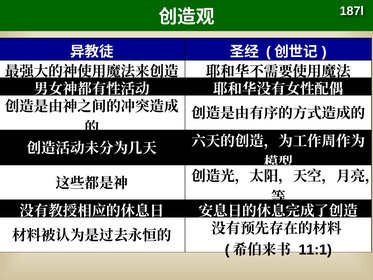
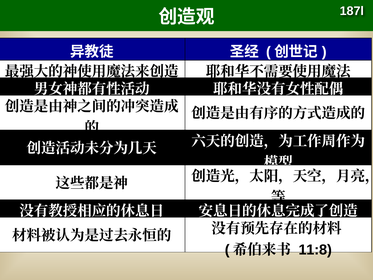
11:1: 11:1 -> 11:8
